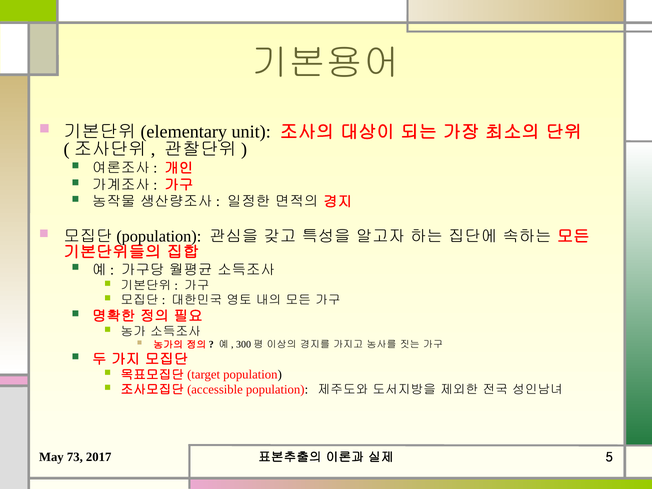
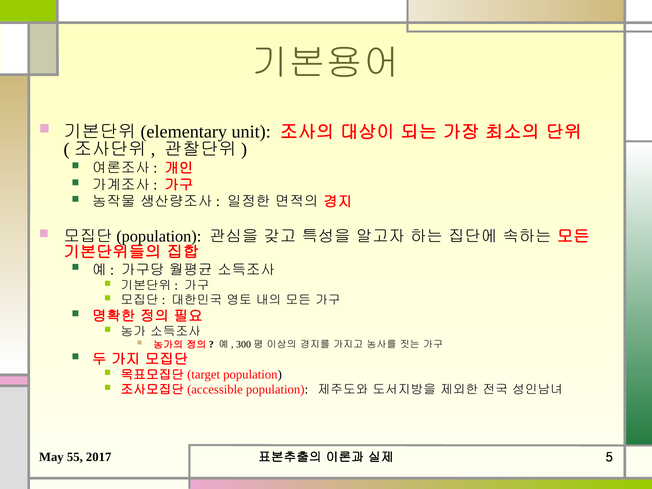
73: 73 -> 55
